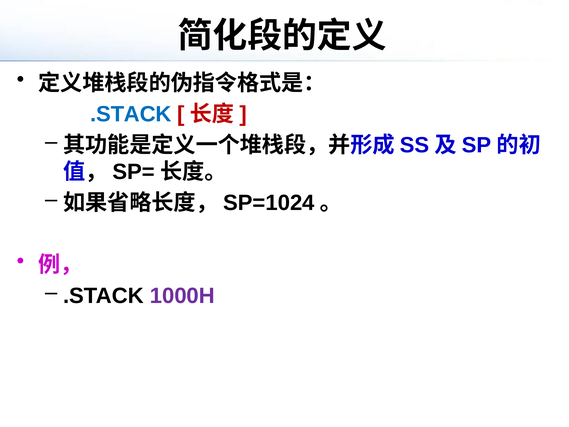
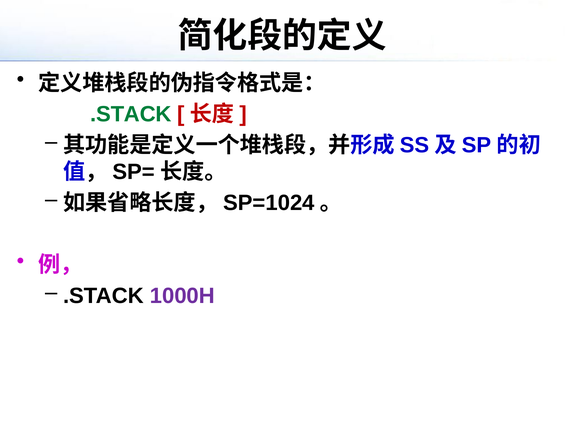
.STACK colour: blue -> green
